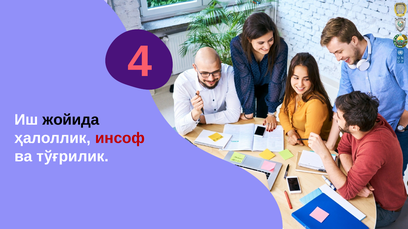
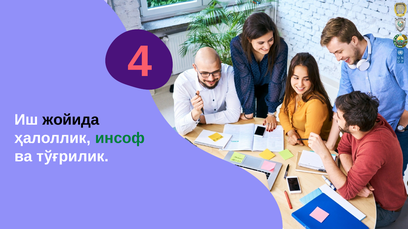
инсоф colour: red -> green
